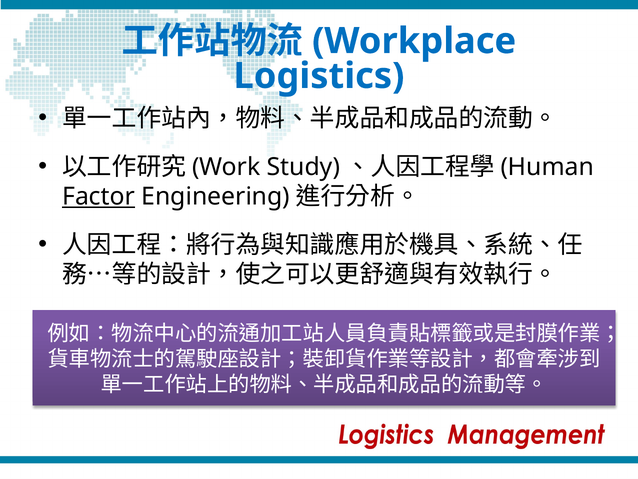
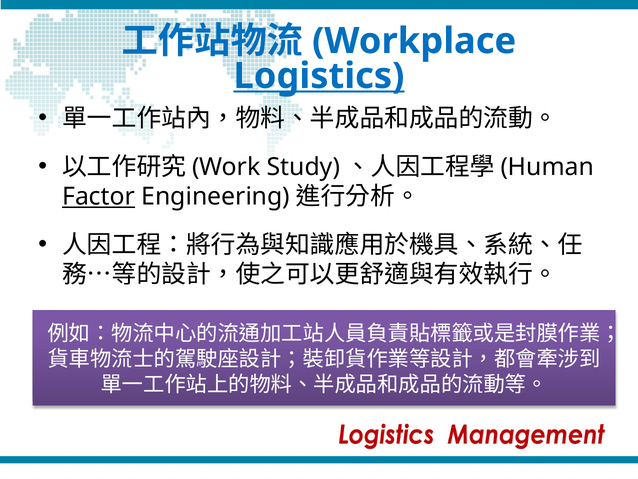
Logistics underline: none -> present
